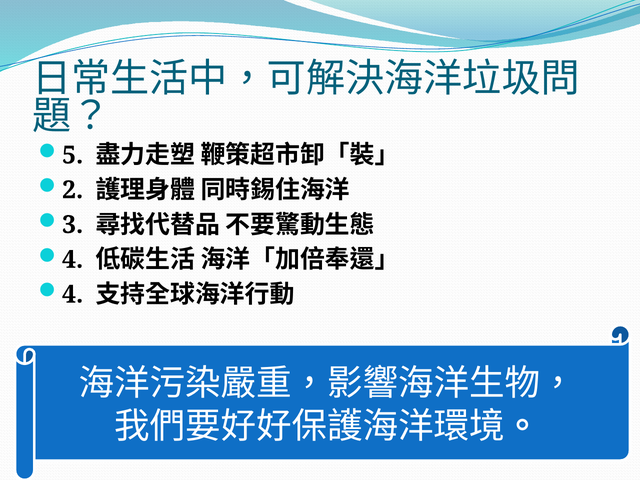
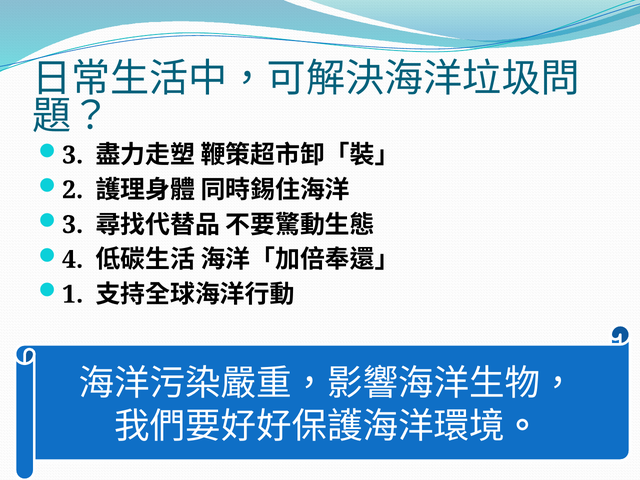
5 at (73, 155): 5 -> 3
4 at (73, 294): 4 -> 1
